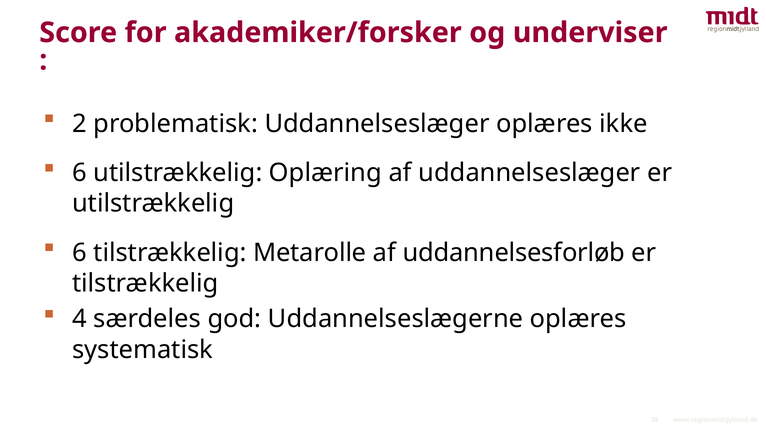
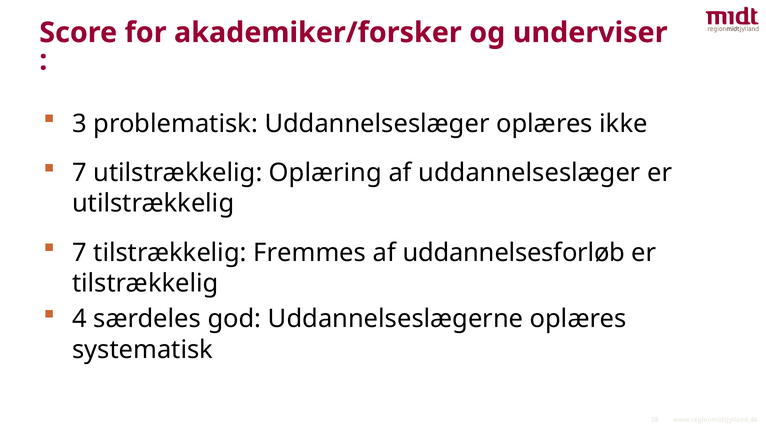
2: 2 -> 3
6 at (79, 173): 6 -> 7
6 at (79, 253): 6 -> 7
Metarolle: Metarolle -> Fremmes
